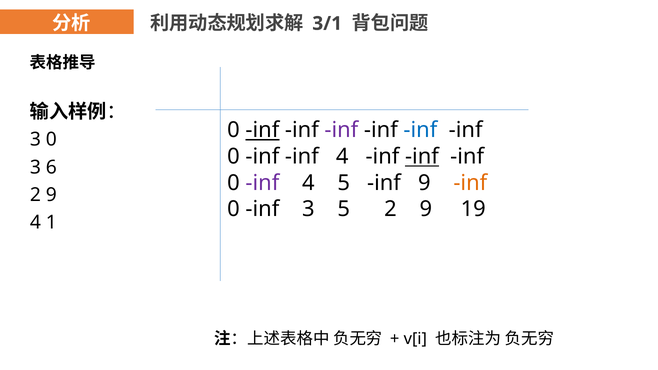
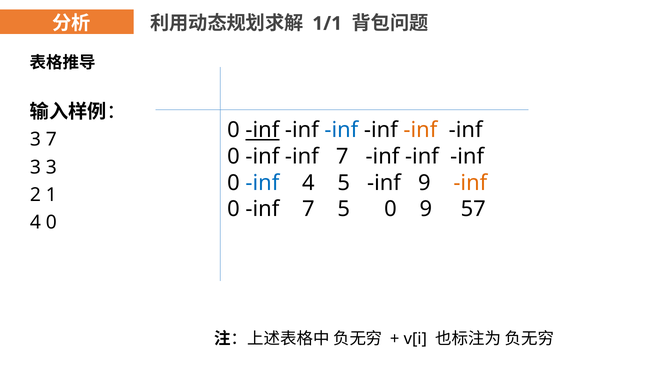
3/1: 3/1 -> 1/1
inf at (341, 130) colour: purple -> blue
inf at (420, 130) colour: blue -> orange
3 0: 0 -> 7
inf inf 4: 4 -> 7
inf at (422, 157) underline: present -> none
3 6: 6 -> 3
inf at (262, 183) colour: purple -> blue
9 at (51, 195): 9 -> 1
0 inf 3: 3 -> 7
5 2: 2 -> 0
19: 19 -> 57
4 1: 1 -> 0
